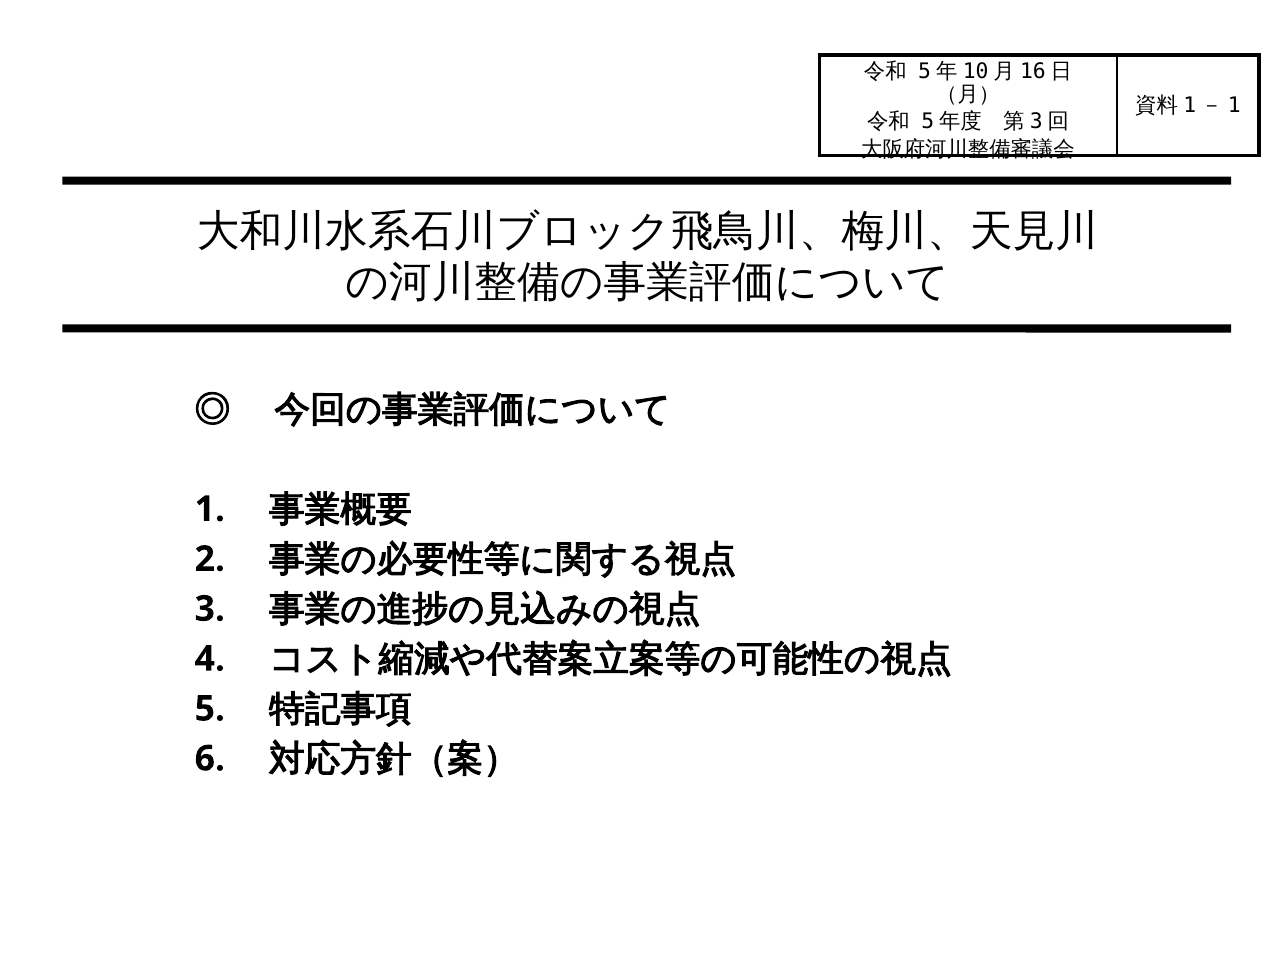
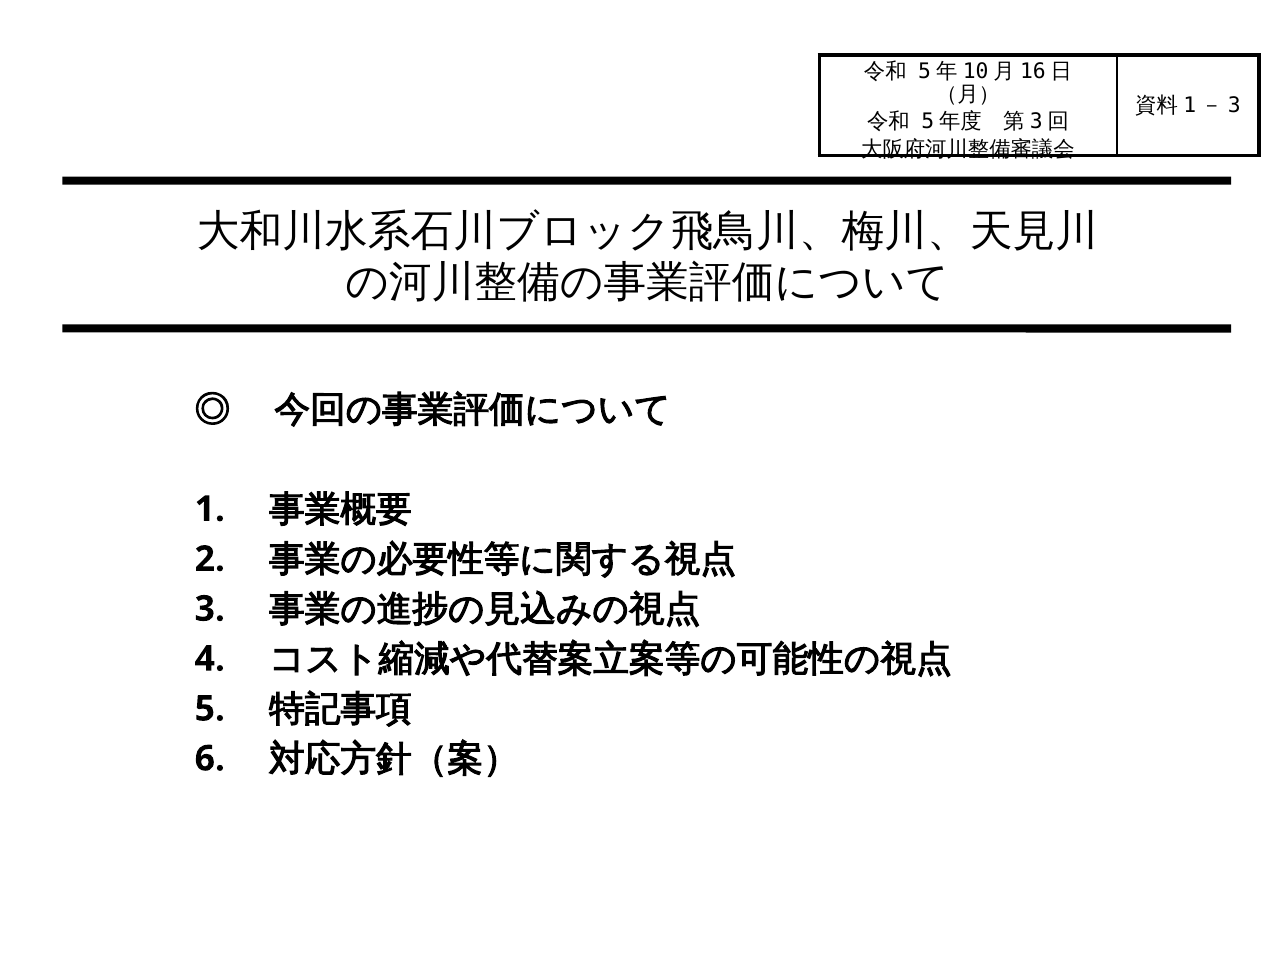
1 at (1234, 105): 1 -> 3
